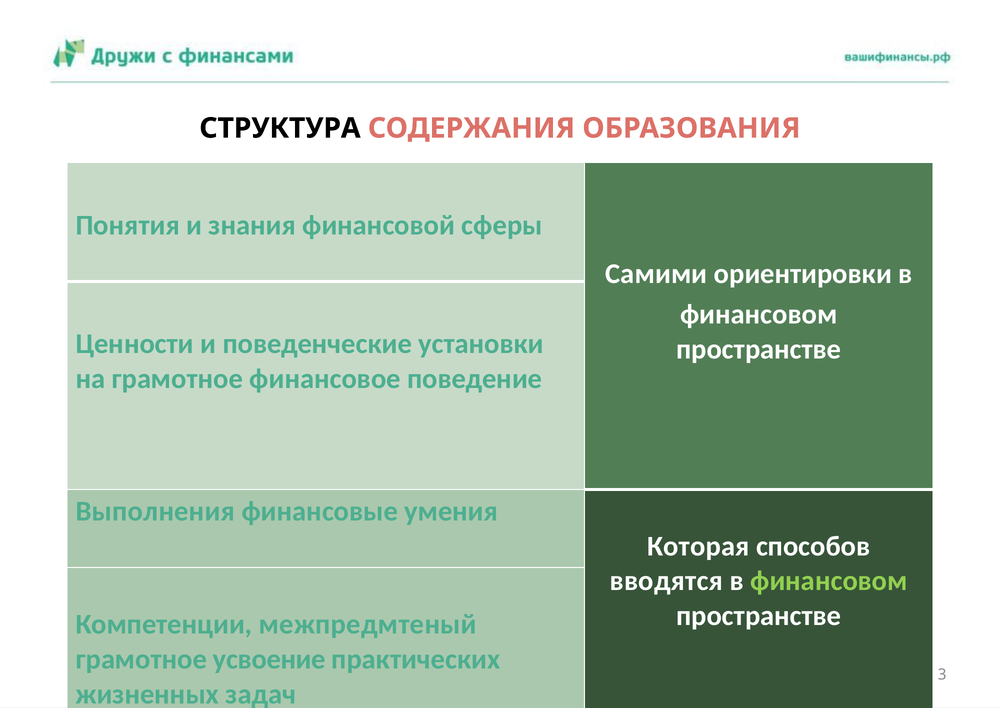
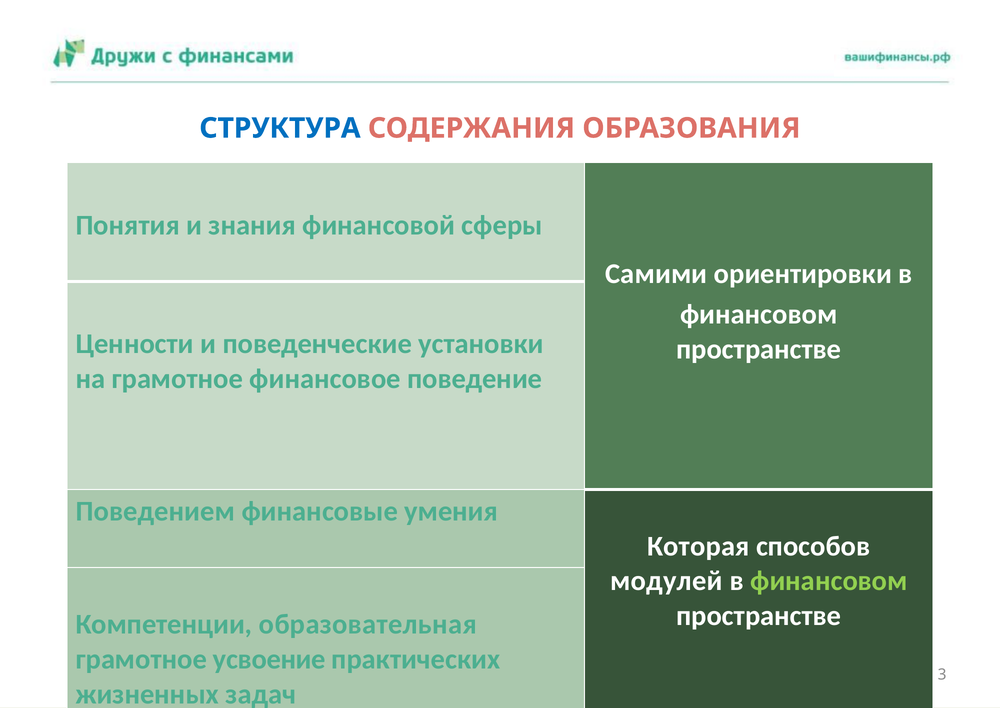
СТРУКТУРА colour: black -> blue
Выполнения: Выполнения -> Поведением
вводятся: вводятся -> модулей
межпредмтеный: межпредмтеный -> образовательная
